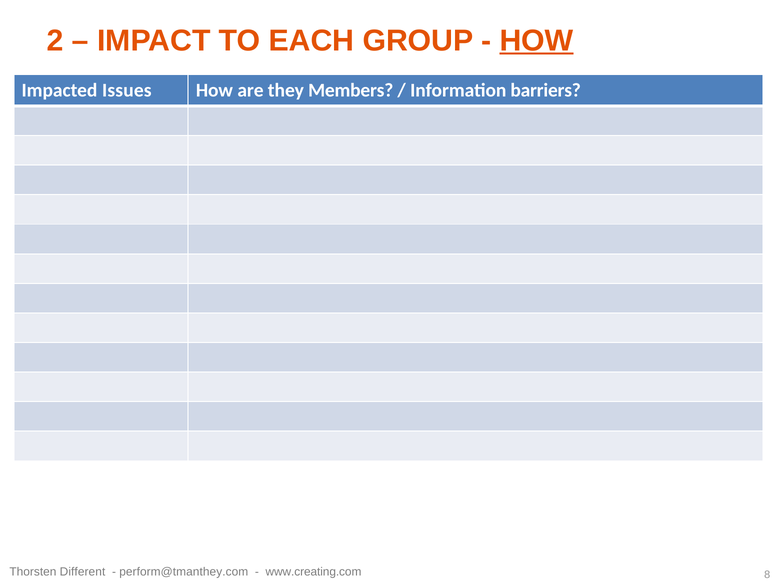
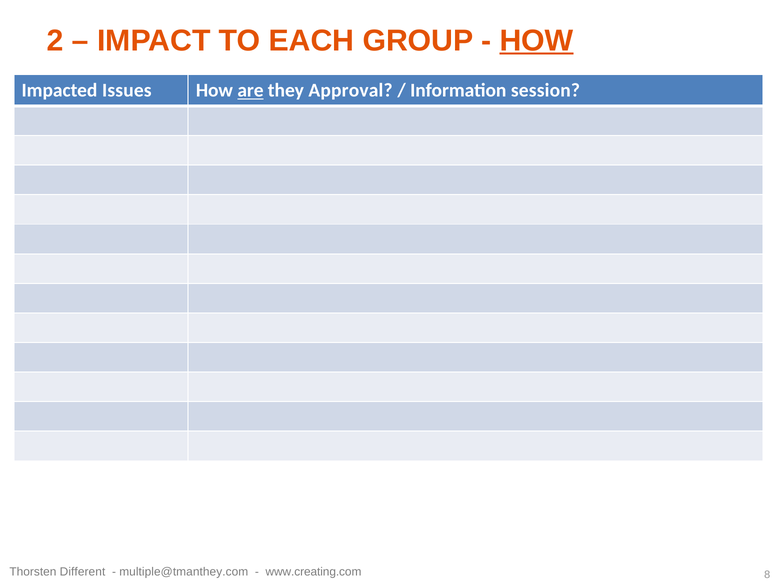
are underline: none -> present
Members: Members -> Approval
barriers: barriers -> session
perform@tmanthey.com: perform@tmanthey.com -> multiple@tmanthey.com
